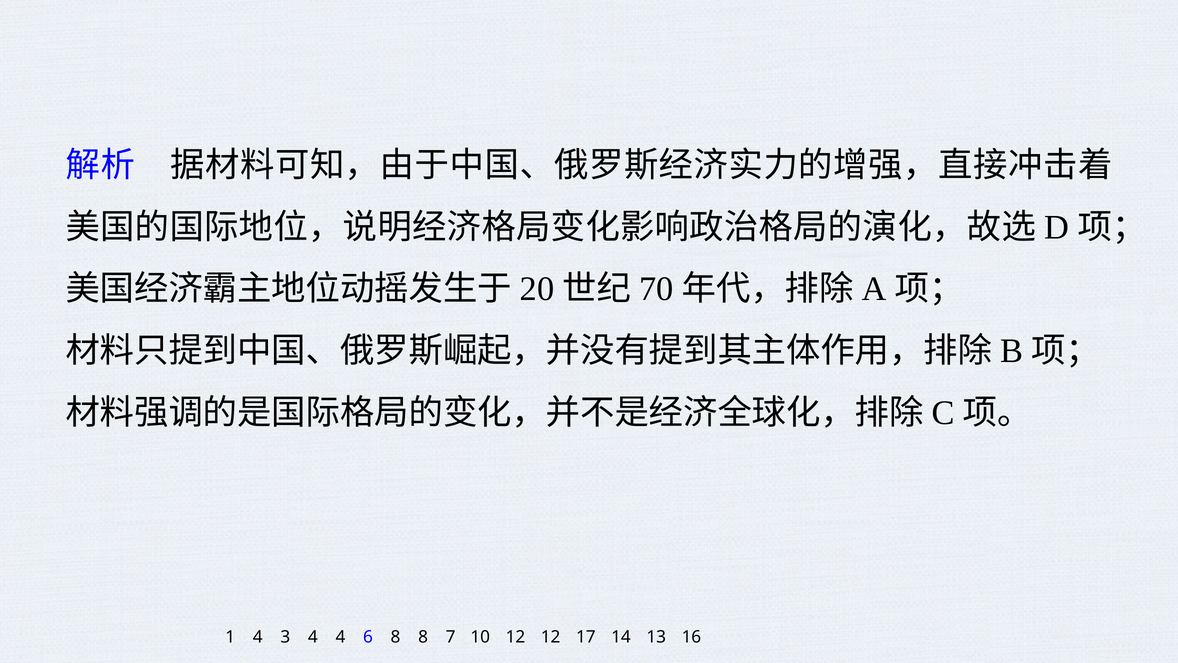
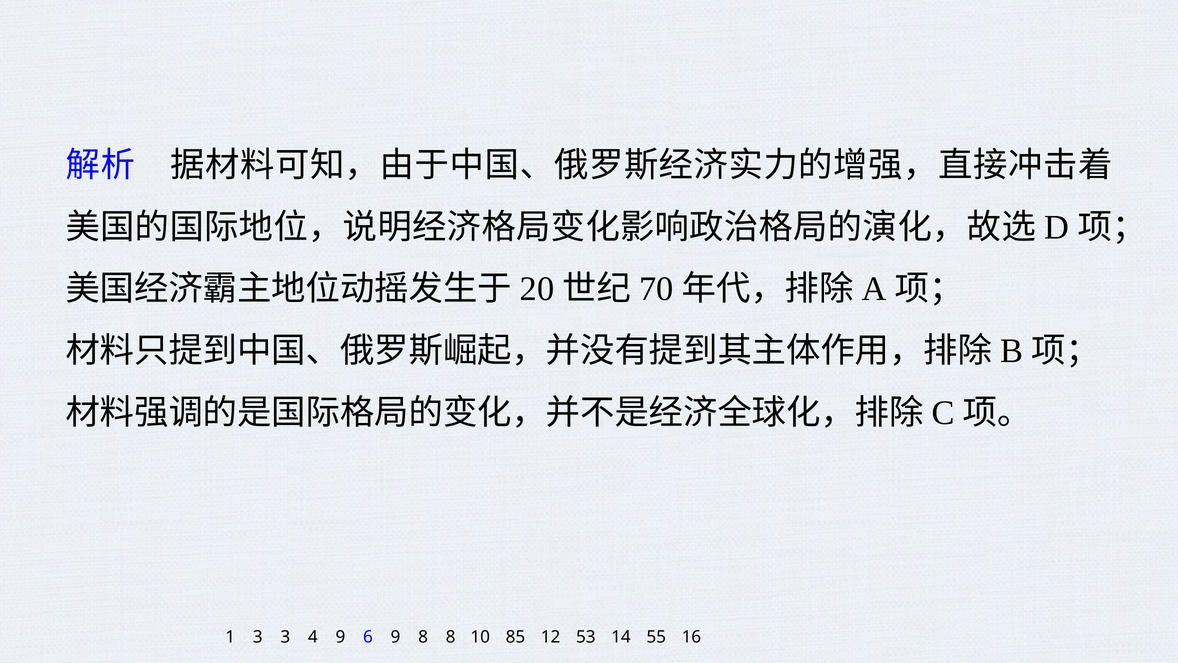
1 4: 4 -> 3
4 4: 4 -> 9
6 8: 8 -> 9
8 7: 7 -> 8
10 12: 12 -> 85
17: 17 -> 53
13: 13 -> 55
